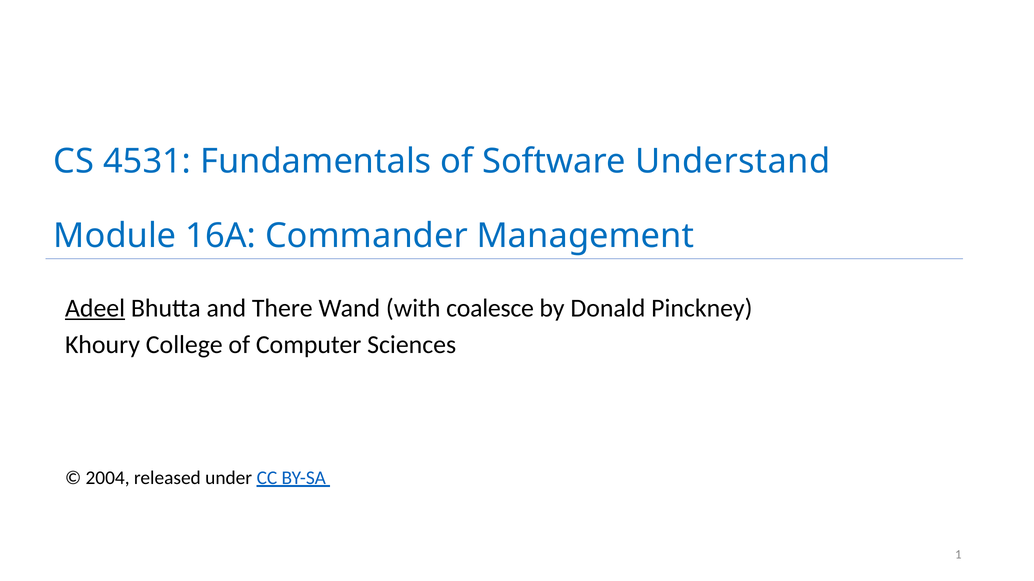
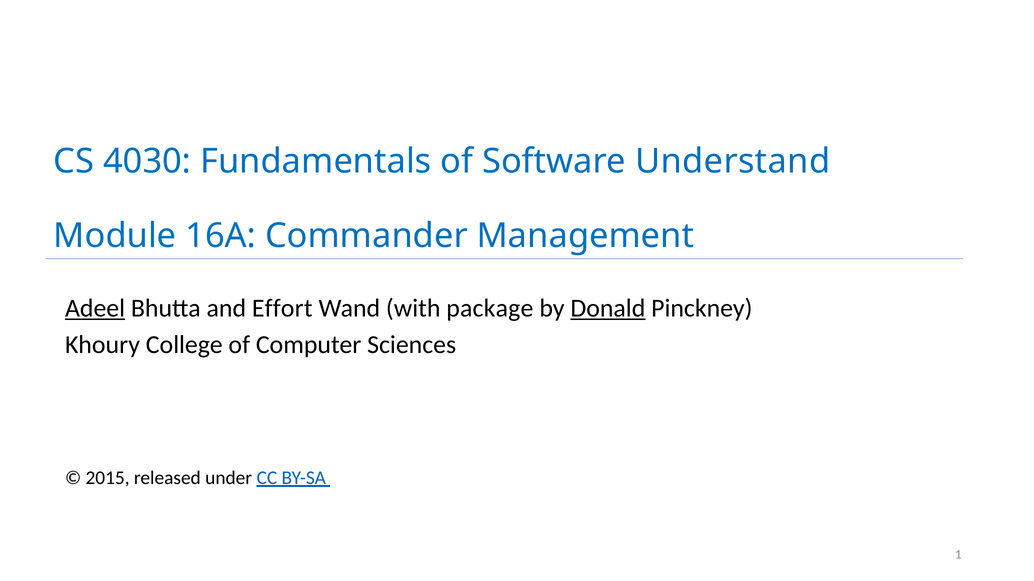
4531: 4531 -> 4030
There: There -> Effort
coalesce: coalesce -> package
Donald underline: none -> present
2004: 2004 -> 2015
